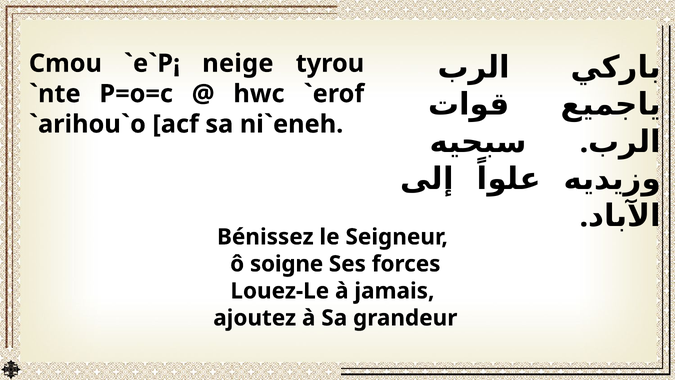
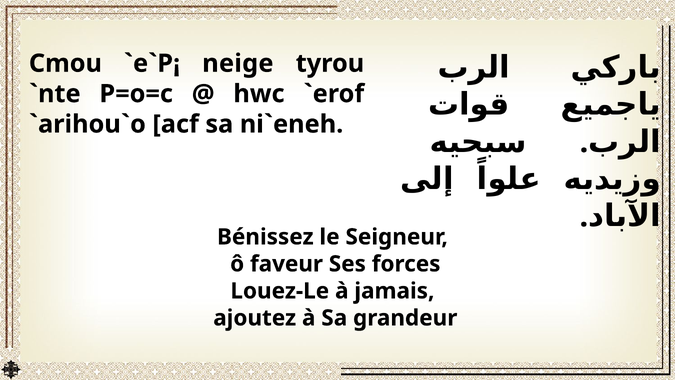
soigne: soigne -> faveur
